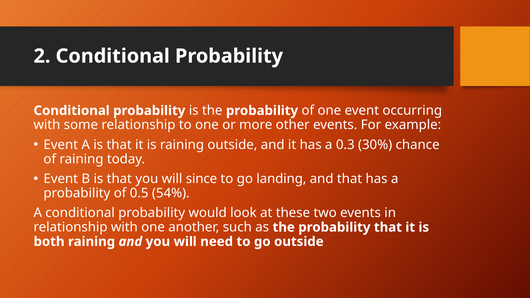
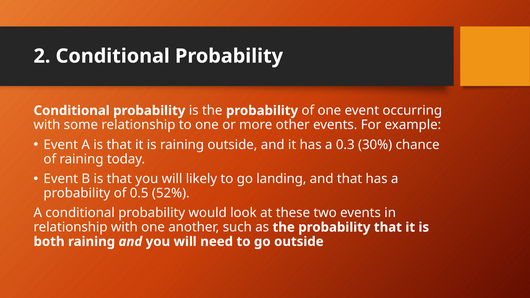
since: since -> likely
54%: 54% -> 52%
